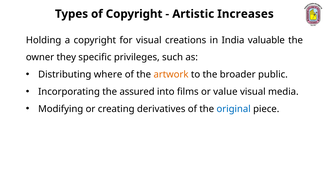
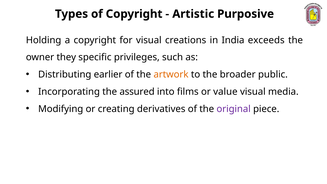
Increases: Increases -> Purposive
valuable: valuable -> exceeds
where: where -> earlier
original colour: blue -> purple
